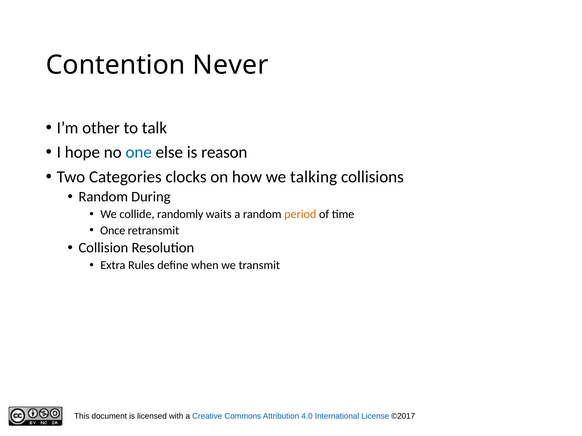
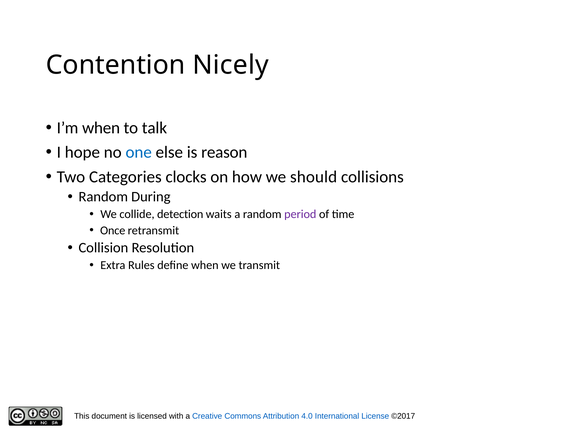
Never: Never -> Nicely
I’m other: other -> when
talking: talking -> should
randomly: randomly -> detection
period colour: orange -> purple
